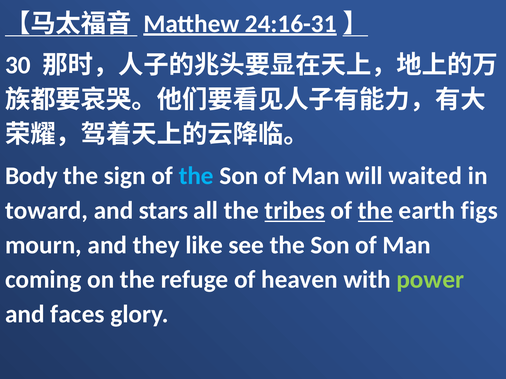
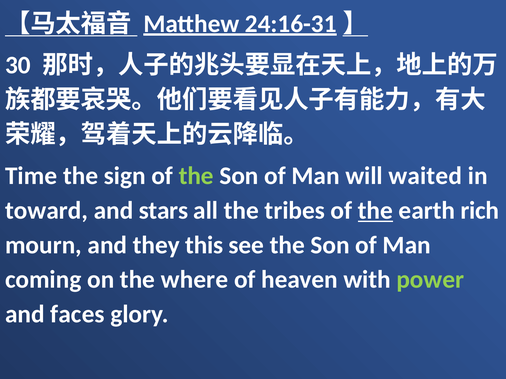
Body: Body -> Time
the at (196, 176) colour: light blue -> light green
tribes underline: present -> none
figs: figs -> rich
like: like -> this
refuge: refuge -> where
